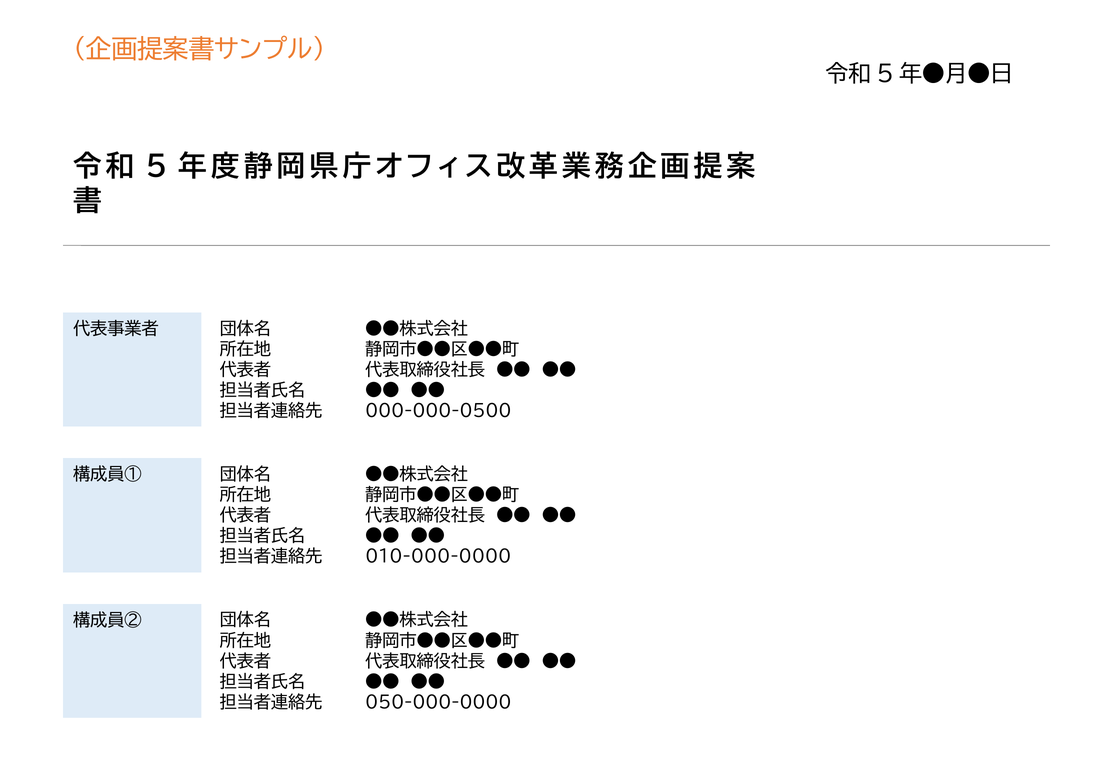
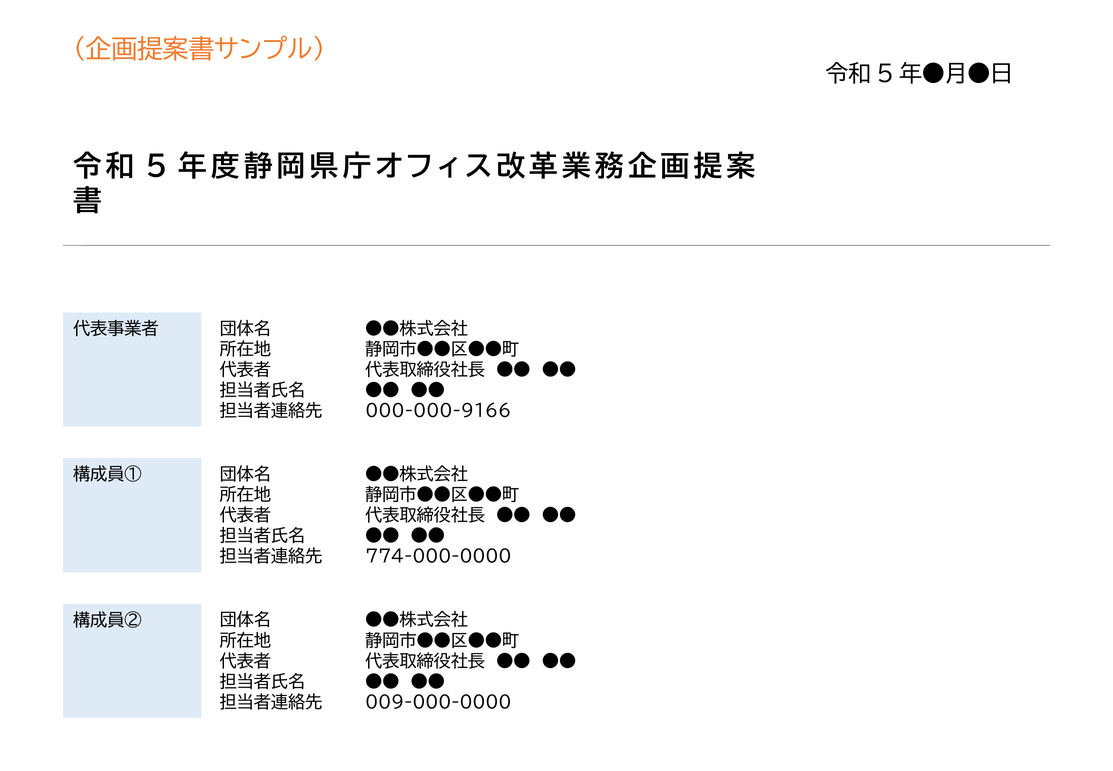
000-000-0500: 000-000-0500 -> 000-000-9166
010-000-0000: 010-000-0000 -> 774-000-0000
050-000-0000: 050-000-0000 -> 009-000-0000
